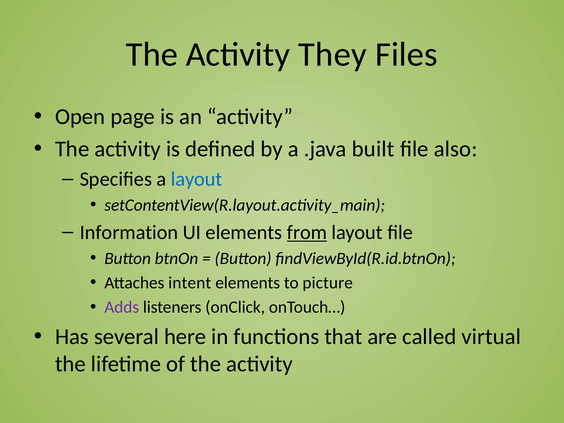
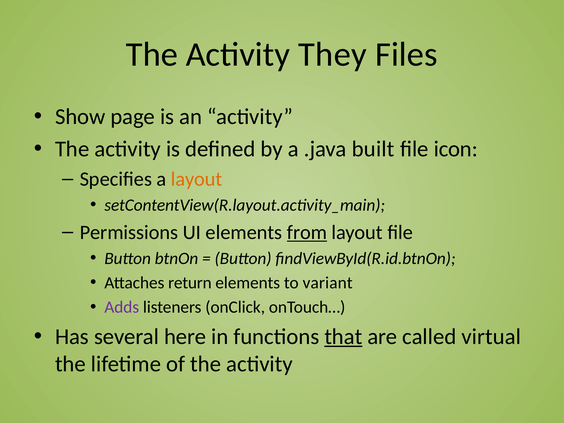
Open: Open -> Show
also: also -> icon
layout at (197, 179) colour: blue -> orange
Information: Information -> Permissions
intent: intent -> return
picture: picture -> variant
that underline: none -> present
